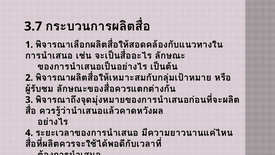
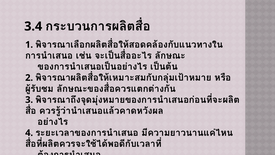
3.7: 3.7 -> 3.4
